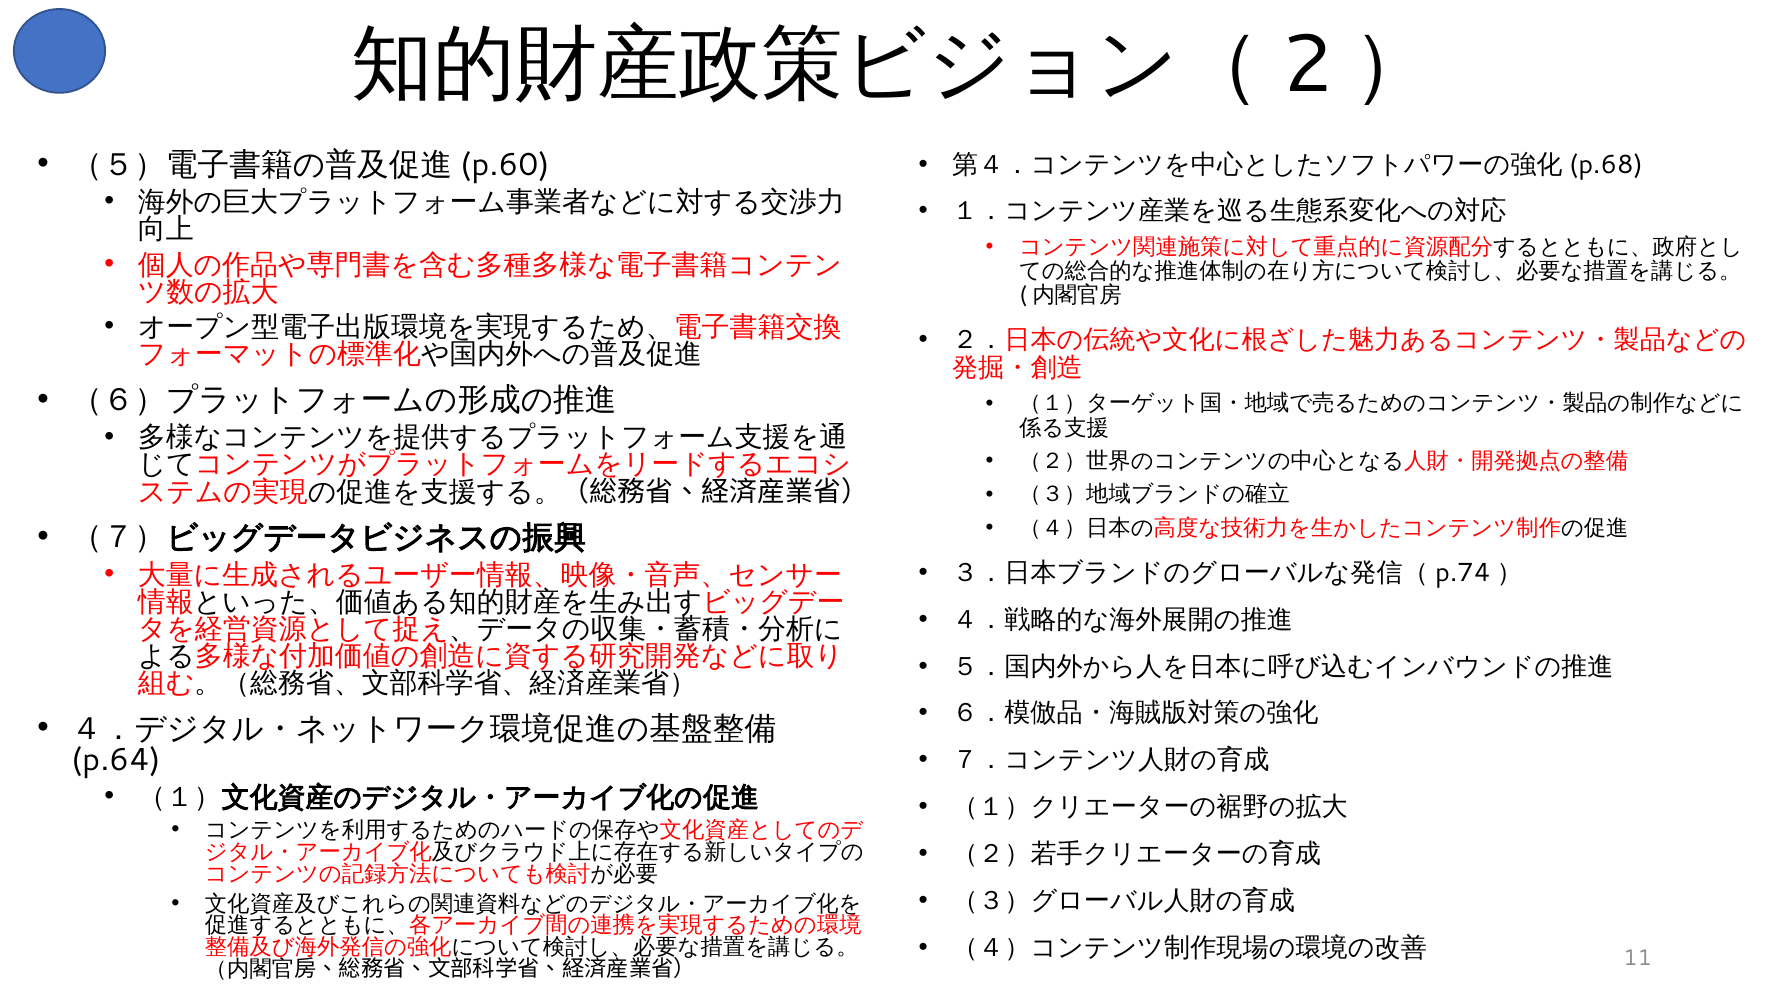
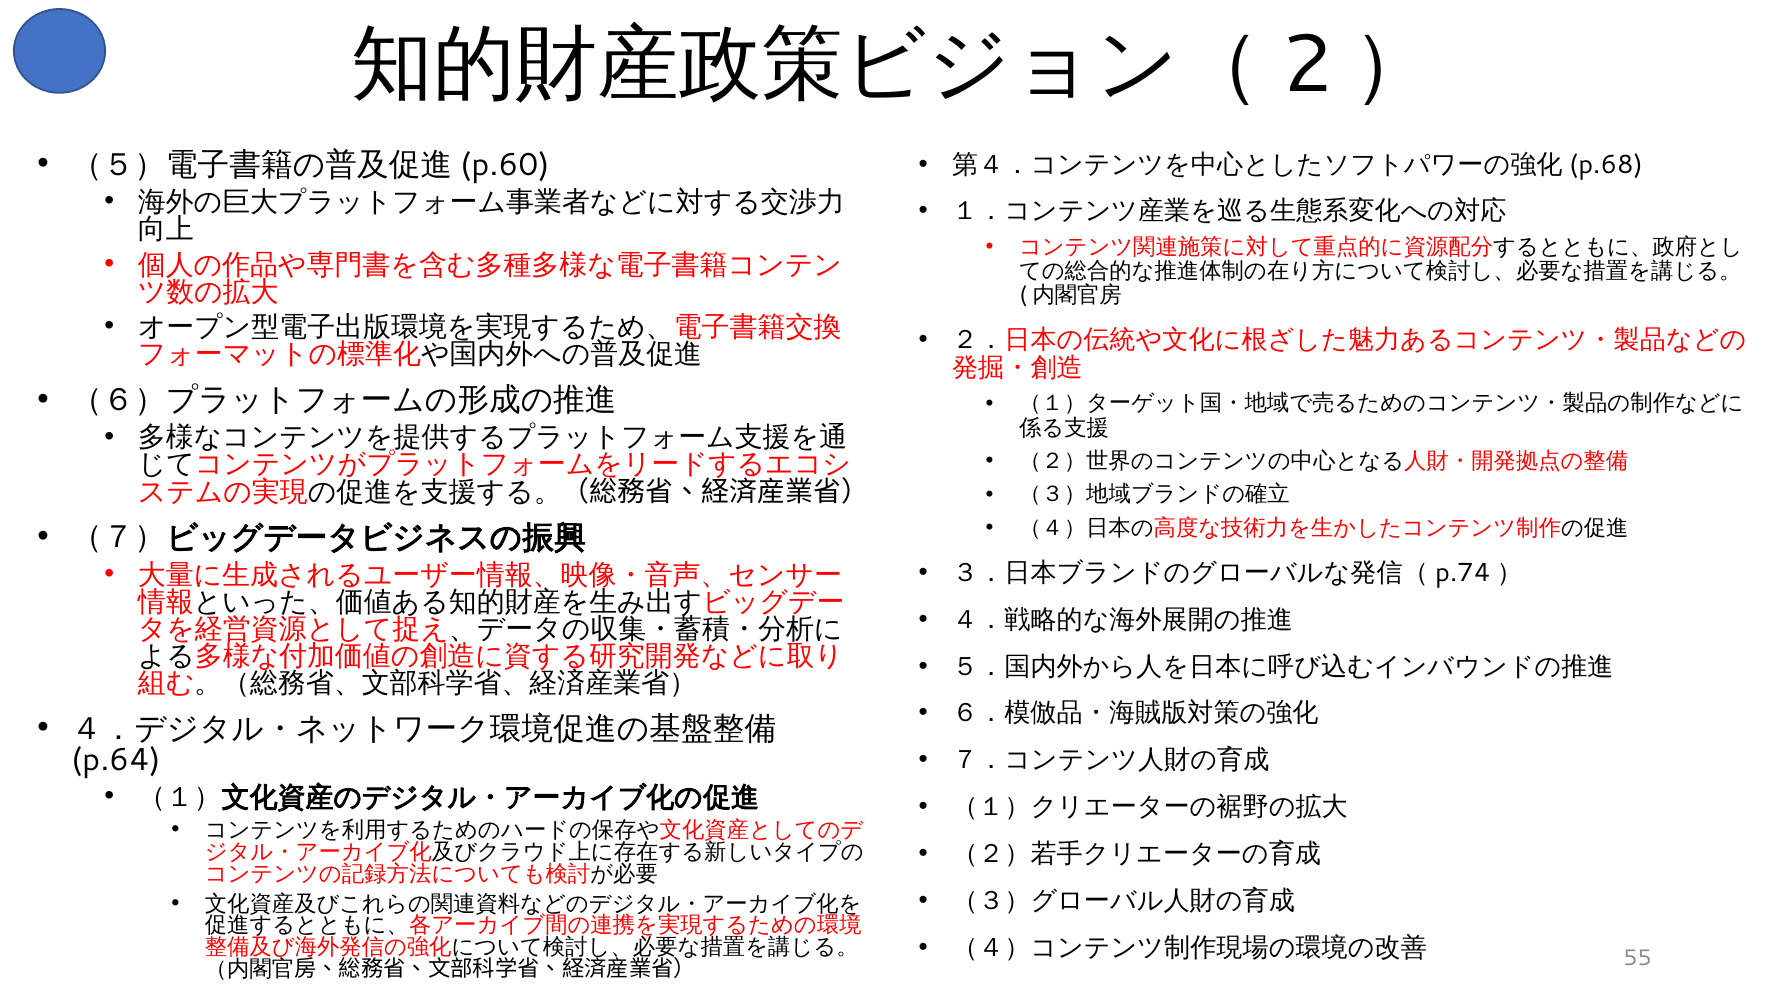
11: 11 -> 55
